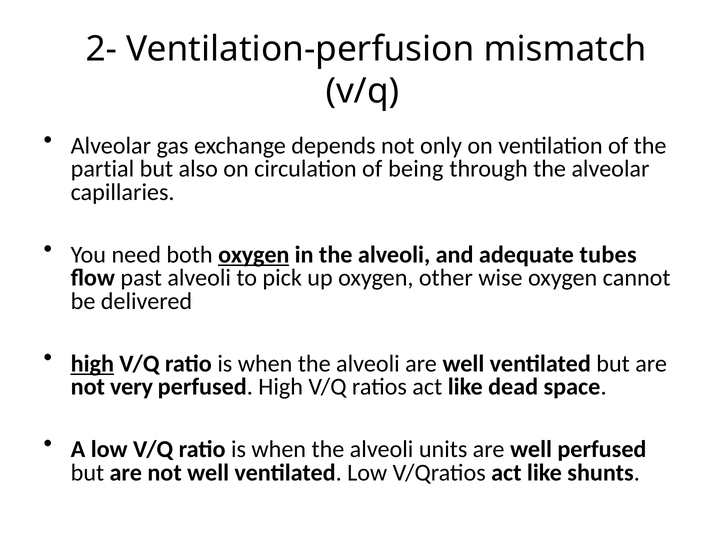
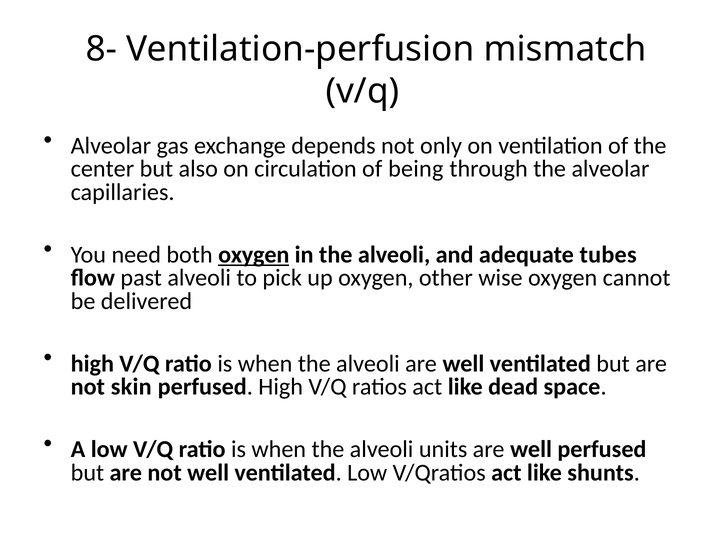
2-: 2- -> 8-
partial: partial -> center
high at (92, 364) underline: present -> none
very: very -> skin
